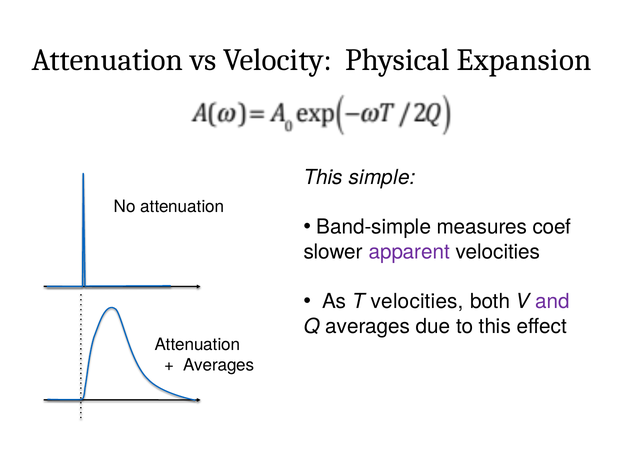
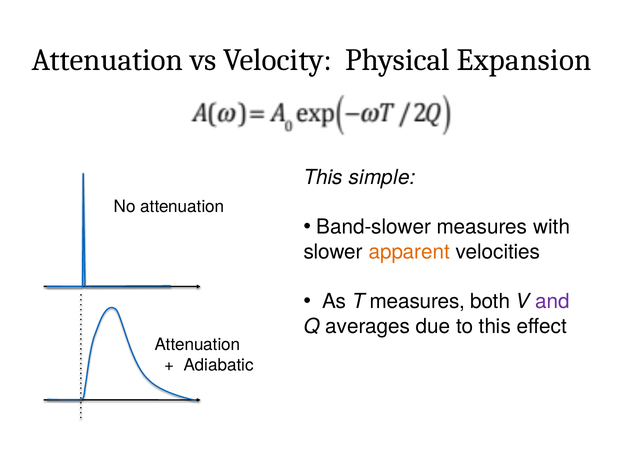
Band-simple: Band-simple -> Band-slower
coef: coef -> with
apparent colour: purple -> orange
T velocities: velocities -> measures
Averages at (219, 365): Averages -> Adiabatic
